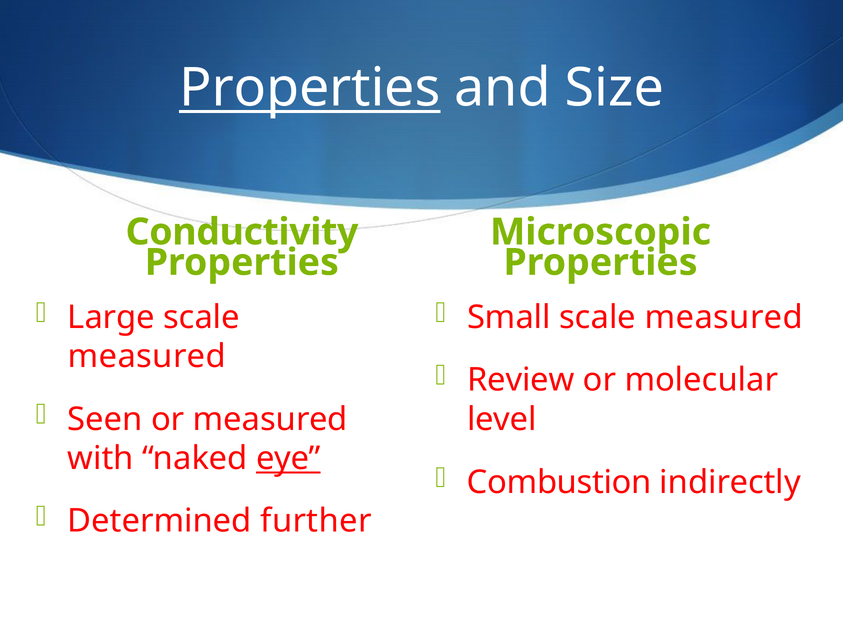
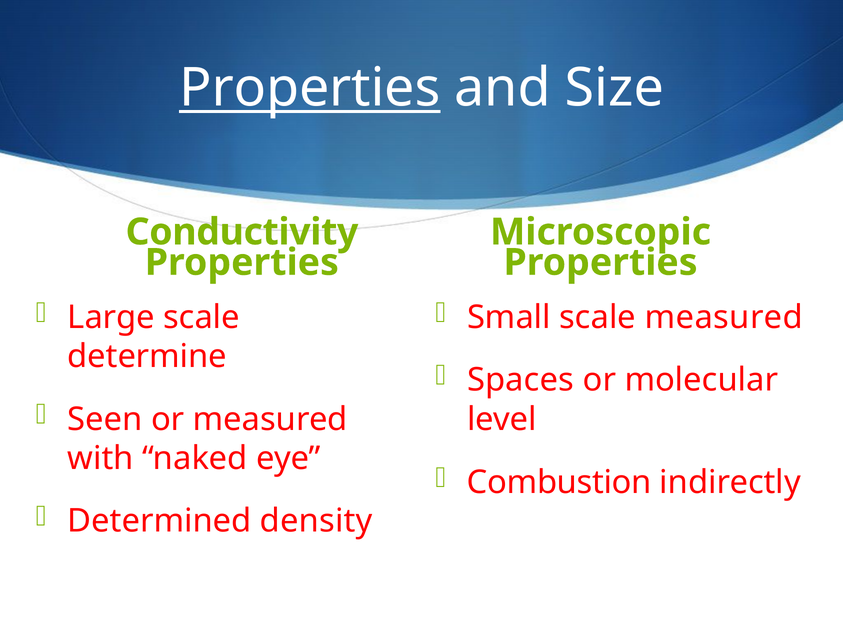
measured at (147, 357): measured -> determine
Review: Review -> Spaces
eye underline: present -> none
further: further -> density
